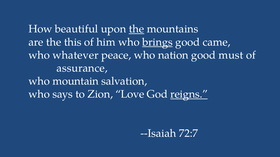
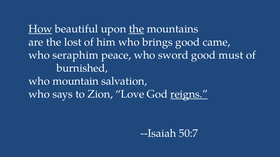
How underline: none -> present
this: this -> lost
brings underline: present -> none
whatever: whatever -> seraphim
nation: nation -> sword
assurance: assurance -> burnished
72:7: 72:7 -> 50:7
